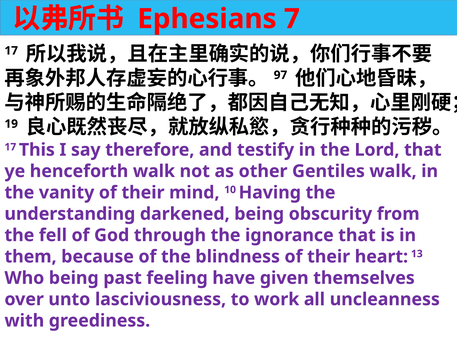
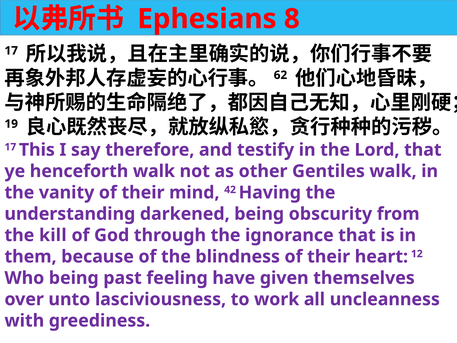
7: 7 -> 8
97: 97 -> 62
10: 10 -> 42
fell: fell -> kill
13: 13 -> 12
